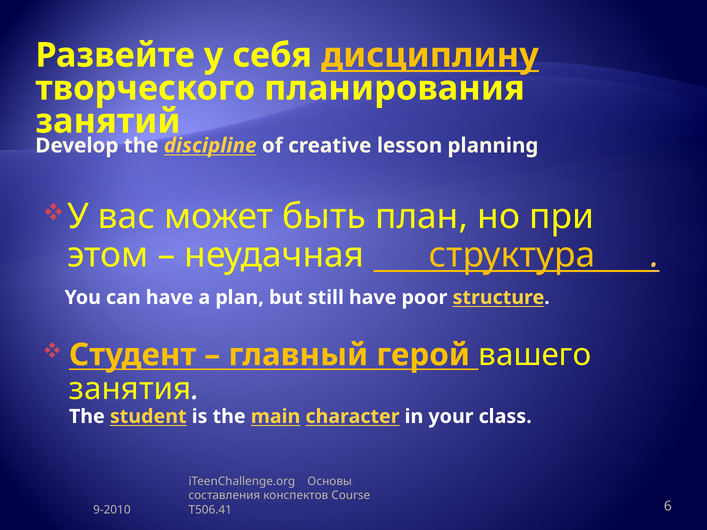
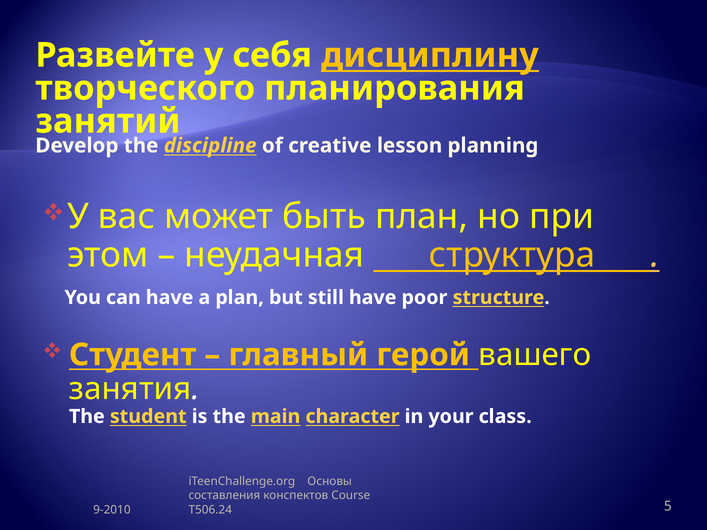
T506.41: T506.41 -> T506.24
6: 6 -> 5
